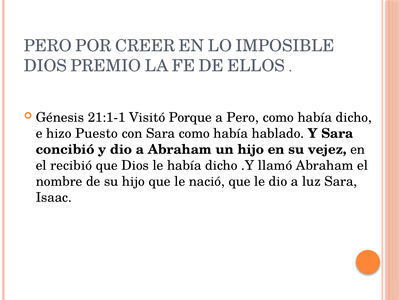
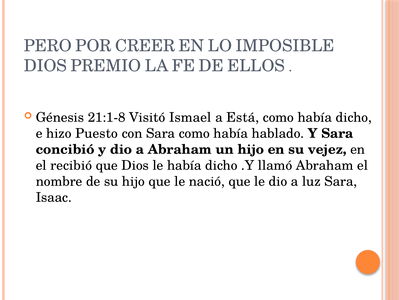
21:1-1: 21:1-1 -> 21:1-8
Porque: Porque -> Ismael
a Pero: Pero -> Está
